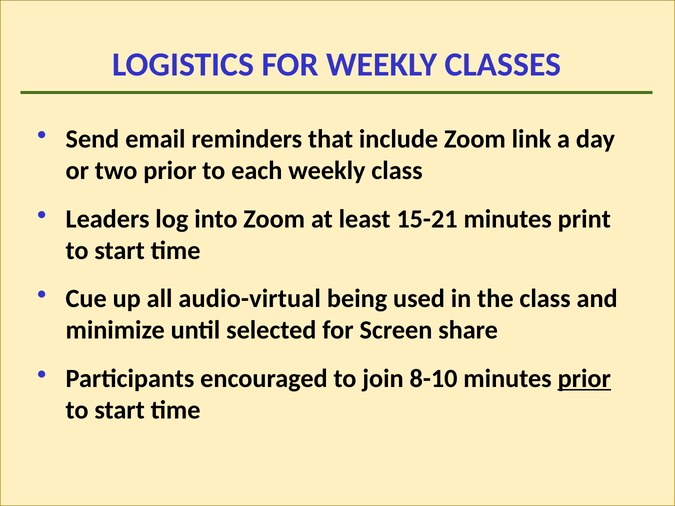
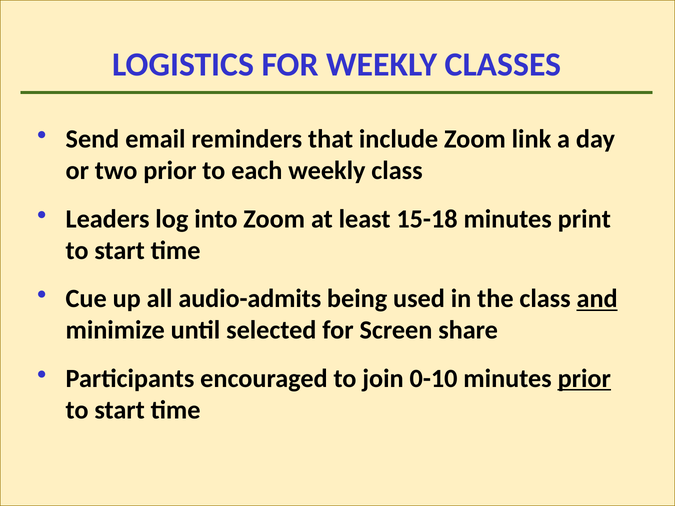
15-21: 15-21 -> 15-18
audio-virtual: audio-virtual -> audio-admits
and underline: none -> present
8-10: 8-10 -> 0-10
